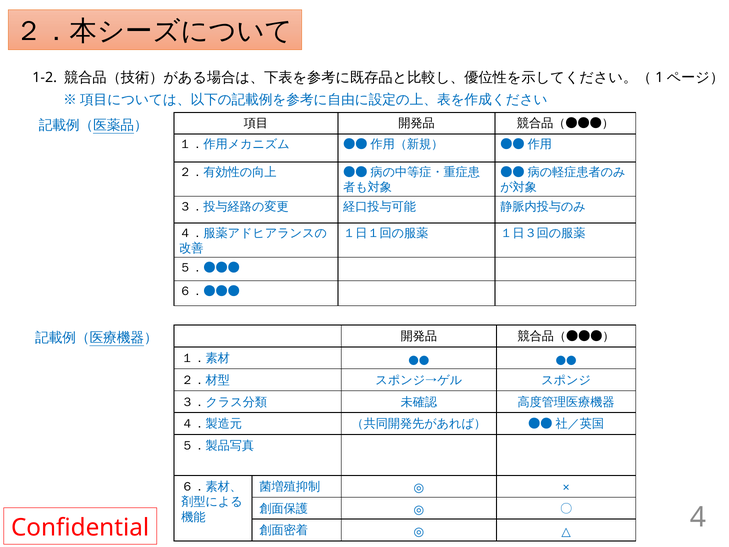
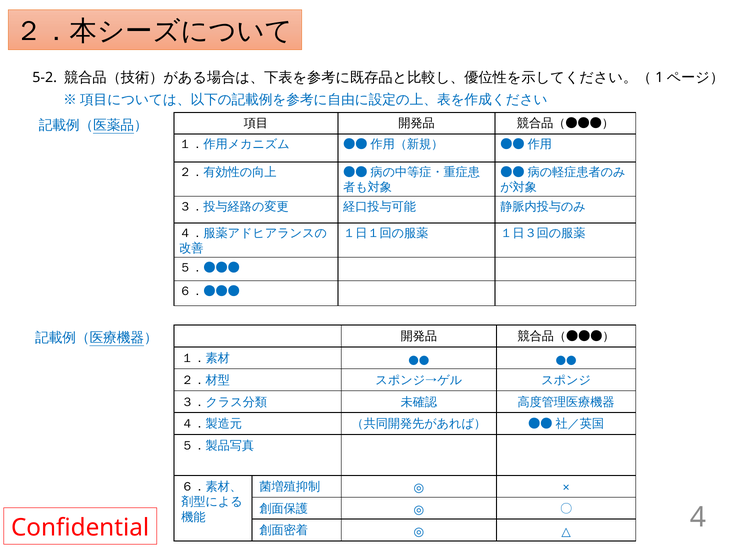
1-2: 1-2 -> 5-2
